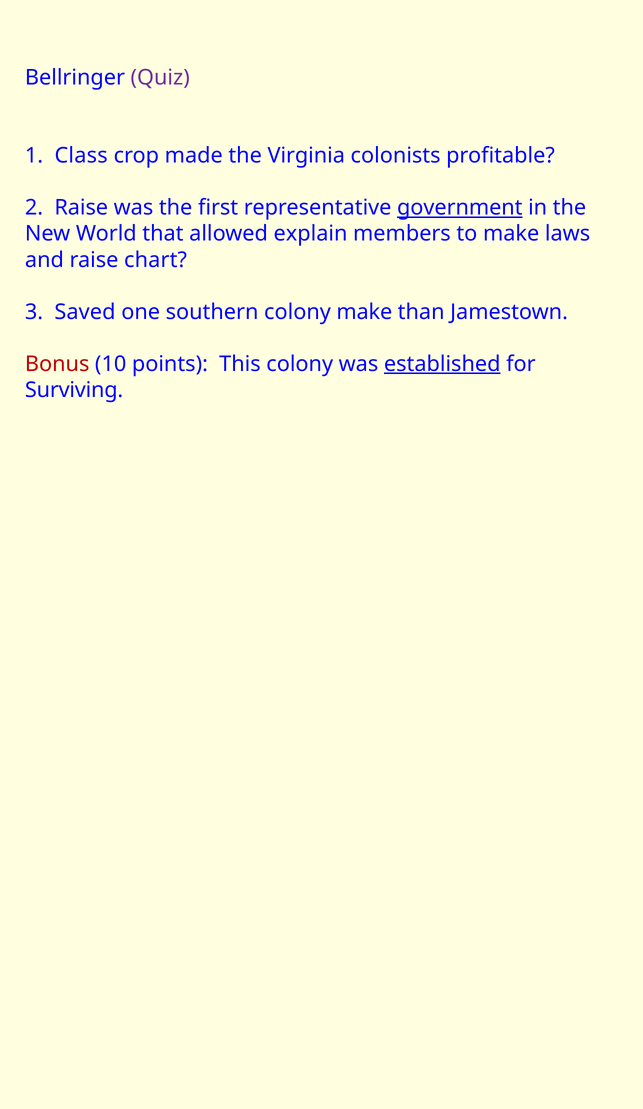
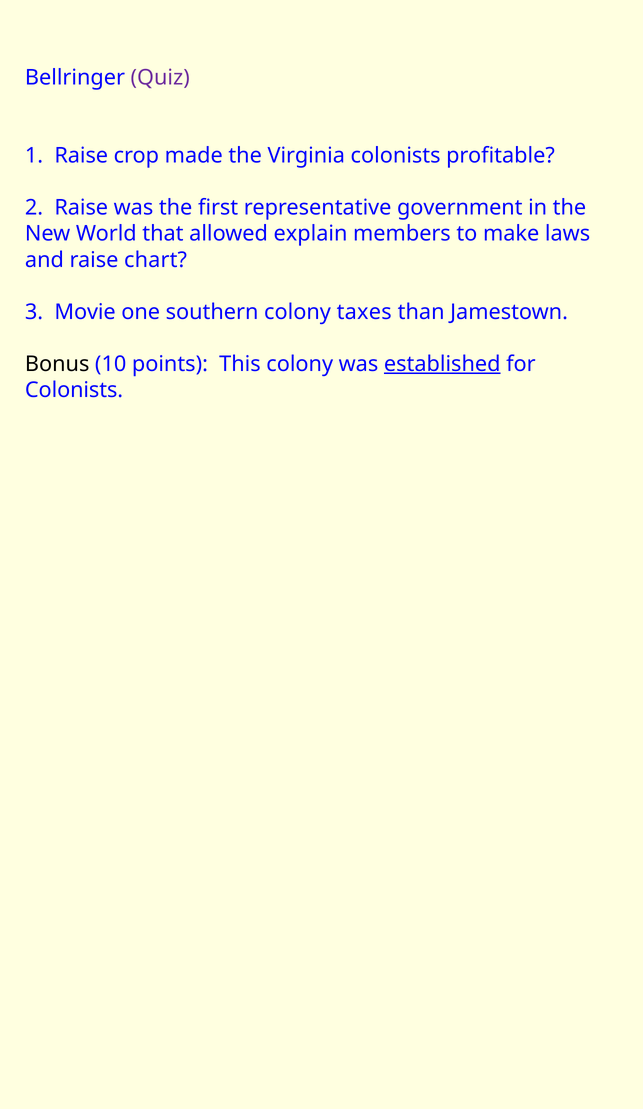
1 Class: Class -> Raise
government underline: present -> none
Saved: Saved -> Movie
colony make: make -> taxes
Bonus colour: red -> black
Surviving at (74, 390): Surviving -> Colonists
